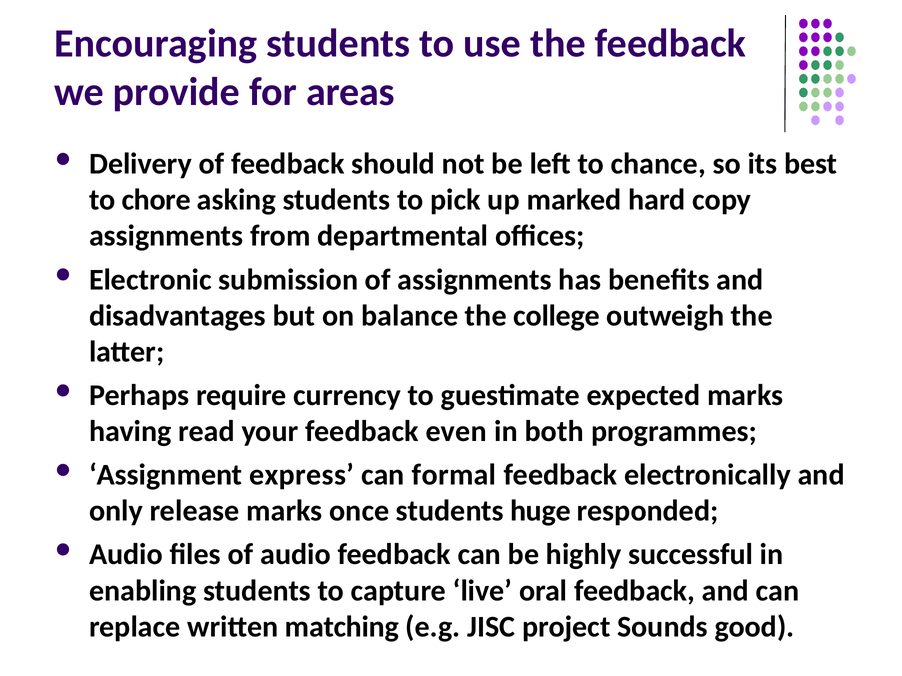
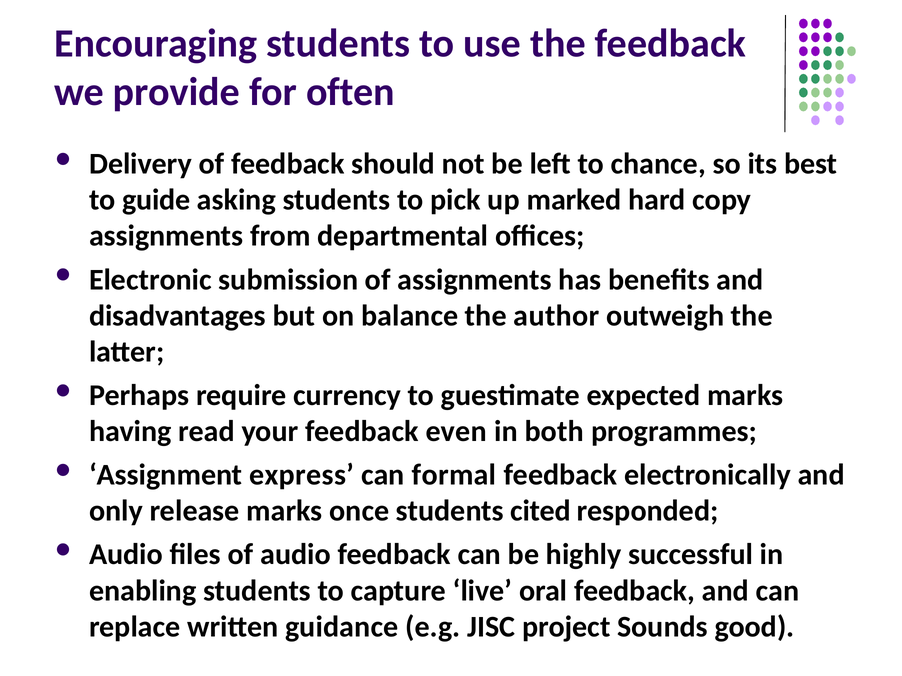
areas: areas -> often
chore: chore -> guide
college: college -> author
huge: huge -> cited
matching: matching -> guidance
